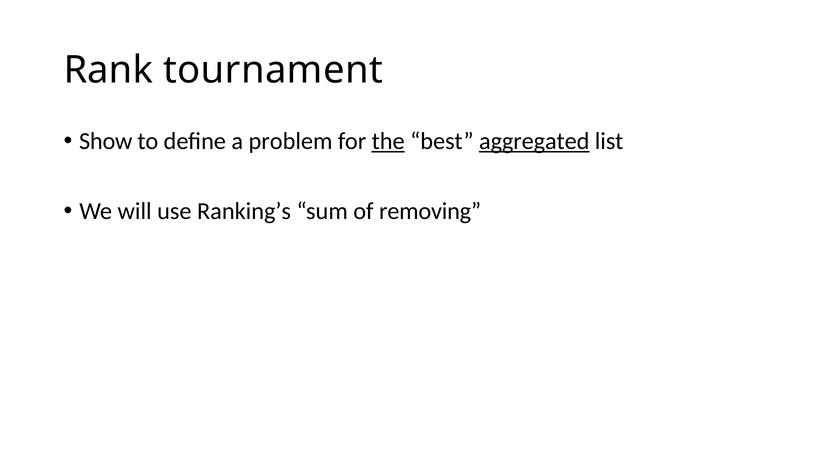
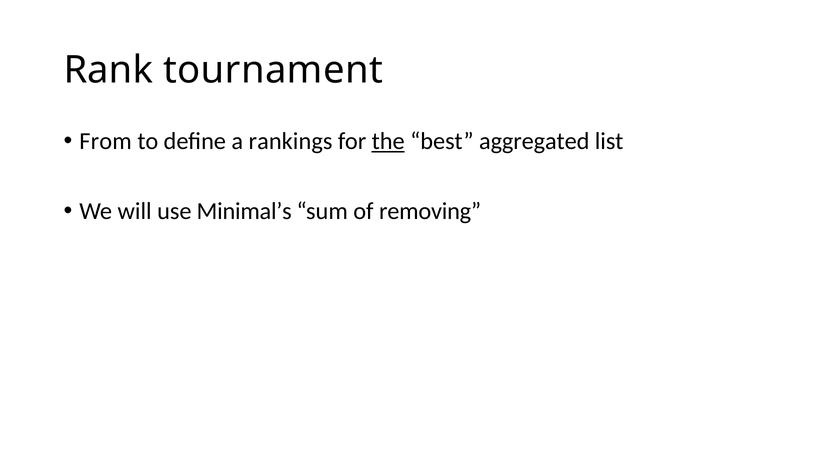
Show: Show -> From
problem: problem -> rankings
aggregated underline: present -> none
Ranking’s: Ranking’s -> Minimal’s
